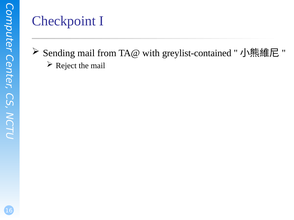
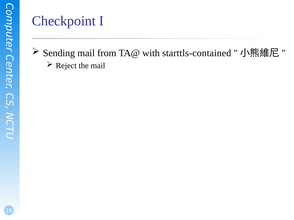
greylist-contained: greylist-contained -> starttls-contained
